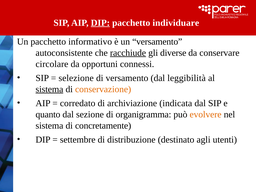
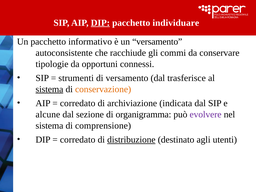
racchiude underline: present -> none
diverse: diverse -> commi
circolare: circolare -> tipologie
selezione: selezione -> strumenti
leggibilità: leggibilità -> trasferisce
quanto: quanto -> alcune
evolvere colour: orange -> purple
concretamente: concretamente -> comprensione
settembre at (78, 140): settembre -> corredato
distribuzione underline: none -> present
